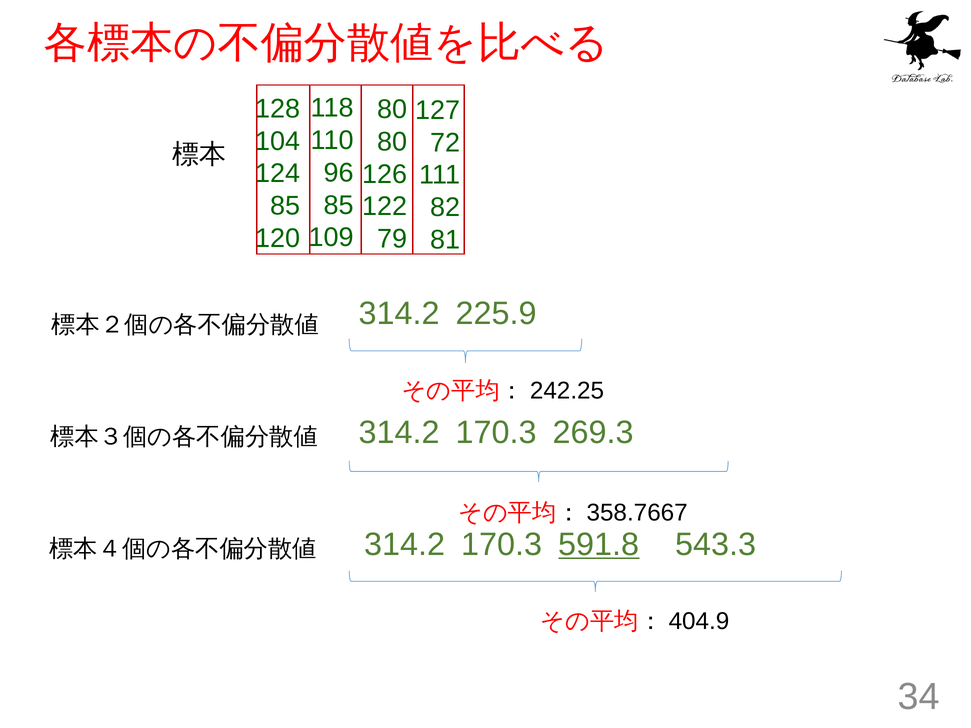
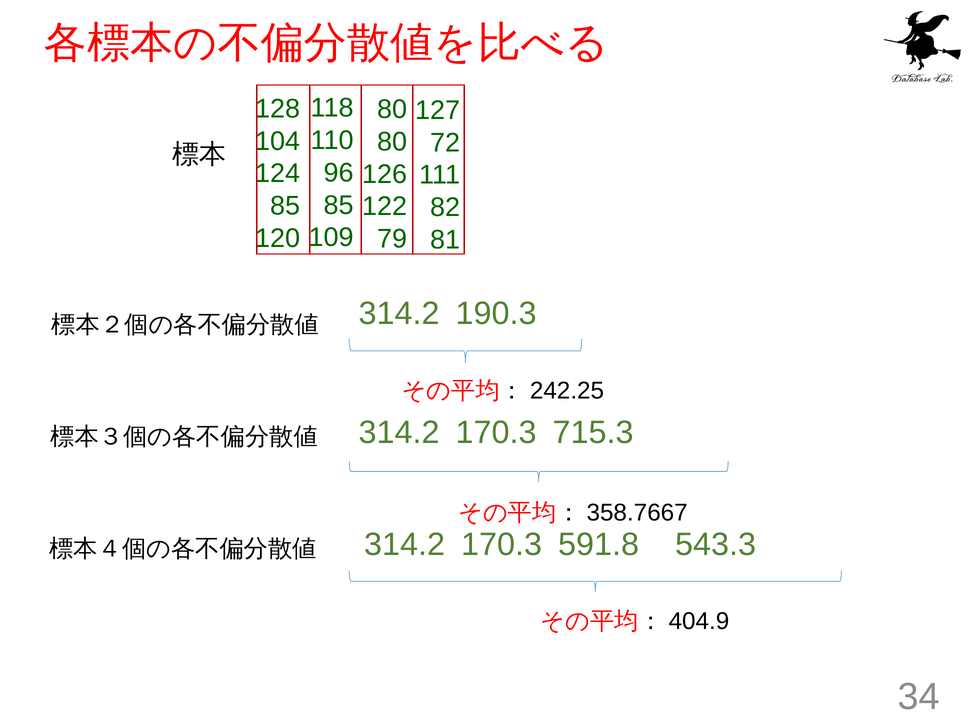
225.9: 225.9 -> 190.3
269.3: 269.3 -> 715.3
591.8 underline: present -> none
